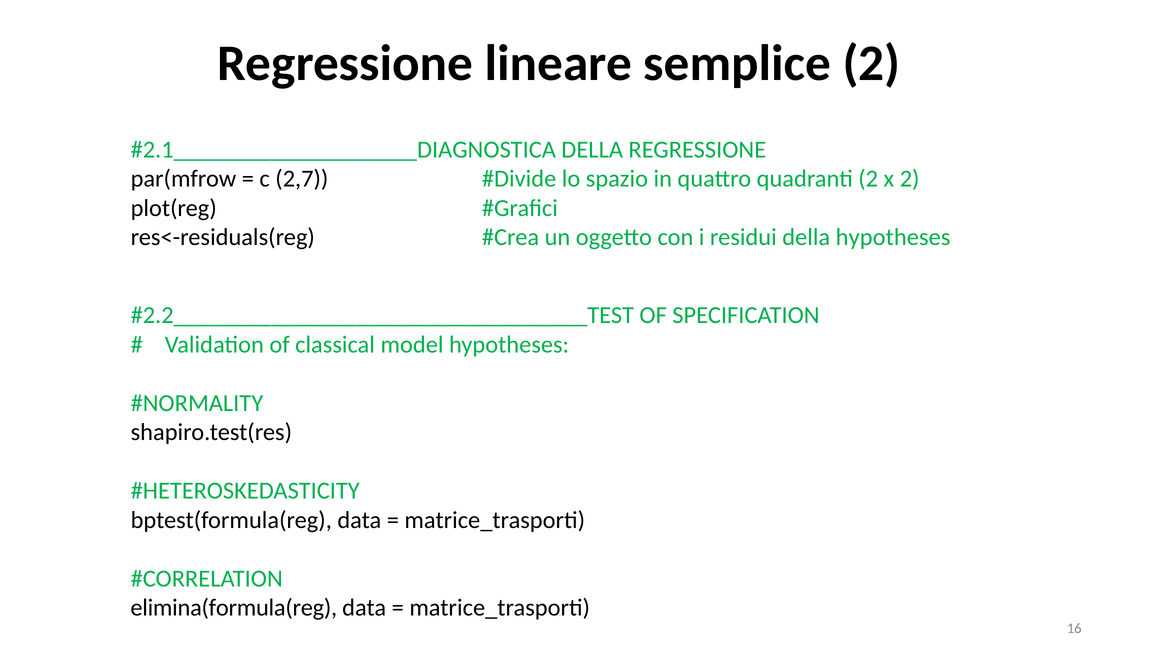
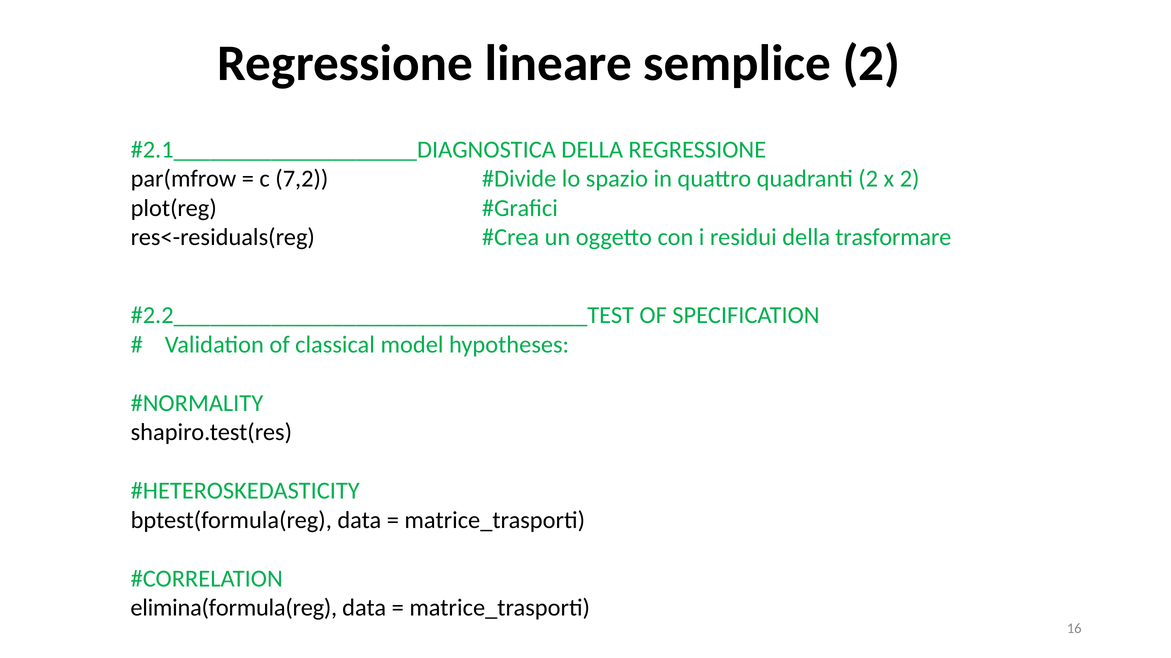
2,7: 2,7 -> 7,2
della hypotheses: hypotheses -> trasformare
